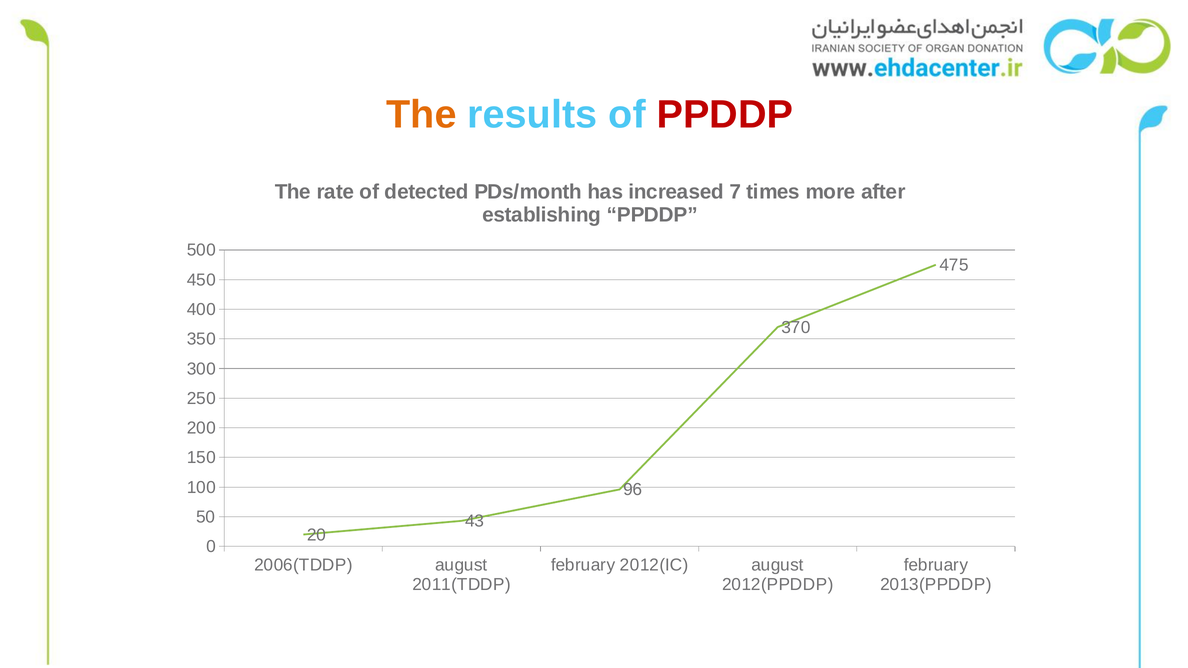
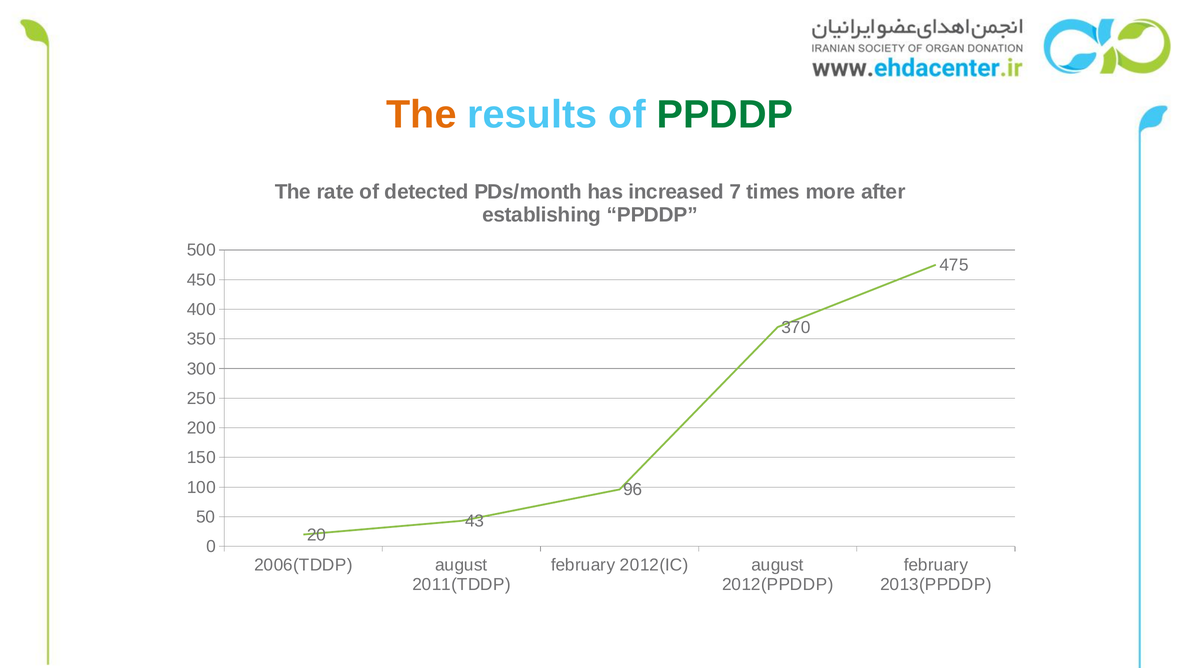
PPDDP at (725, 115) colour: red -> green
